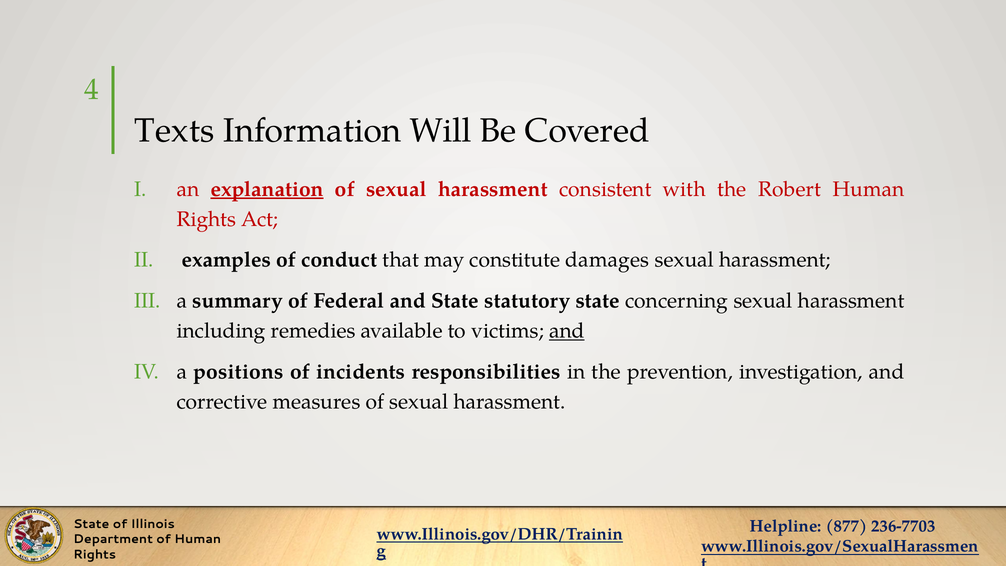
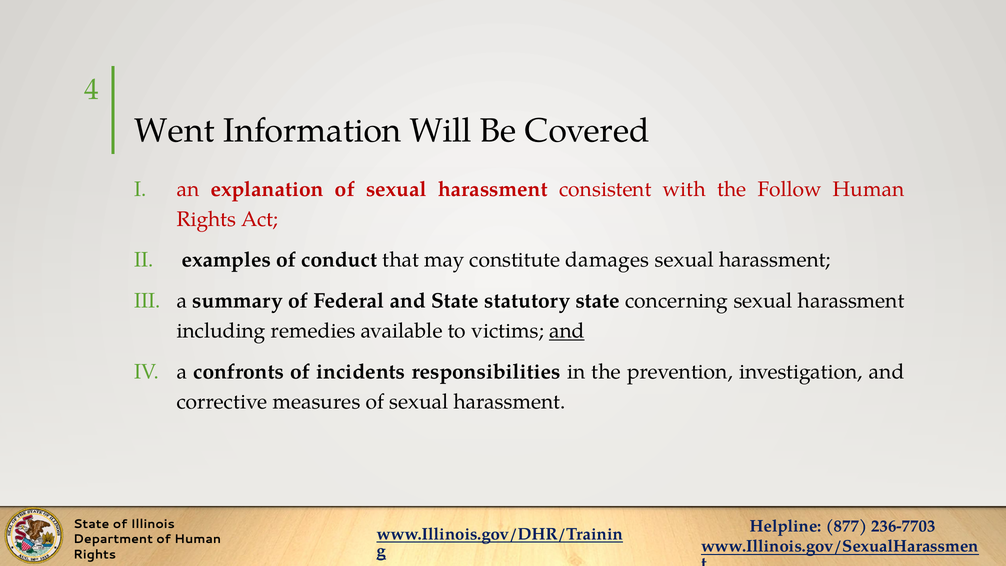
Texts: Texts -> Went
explanation underline: present -> none
Robert: Robert -> Follow
positions: positions -> confronts
